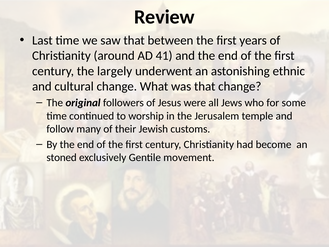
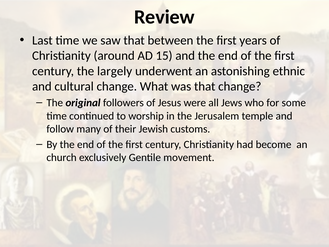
41: 41 -> 15
stoned: stoned -> church
